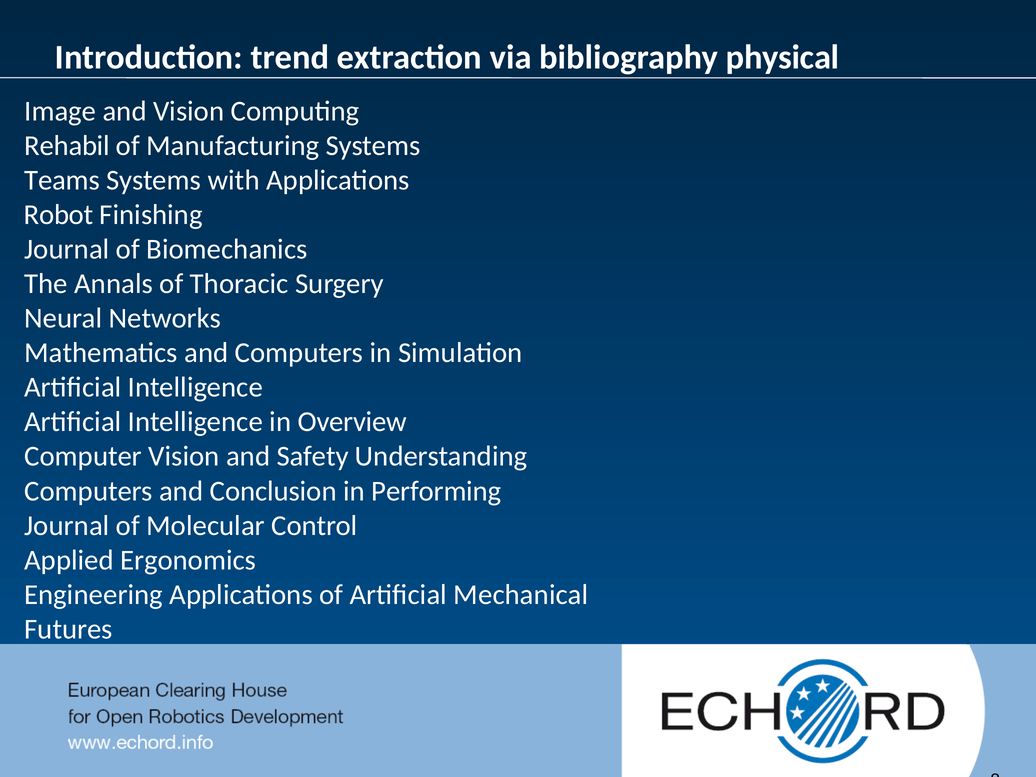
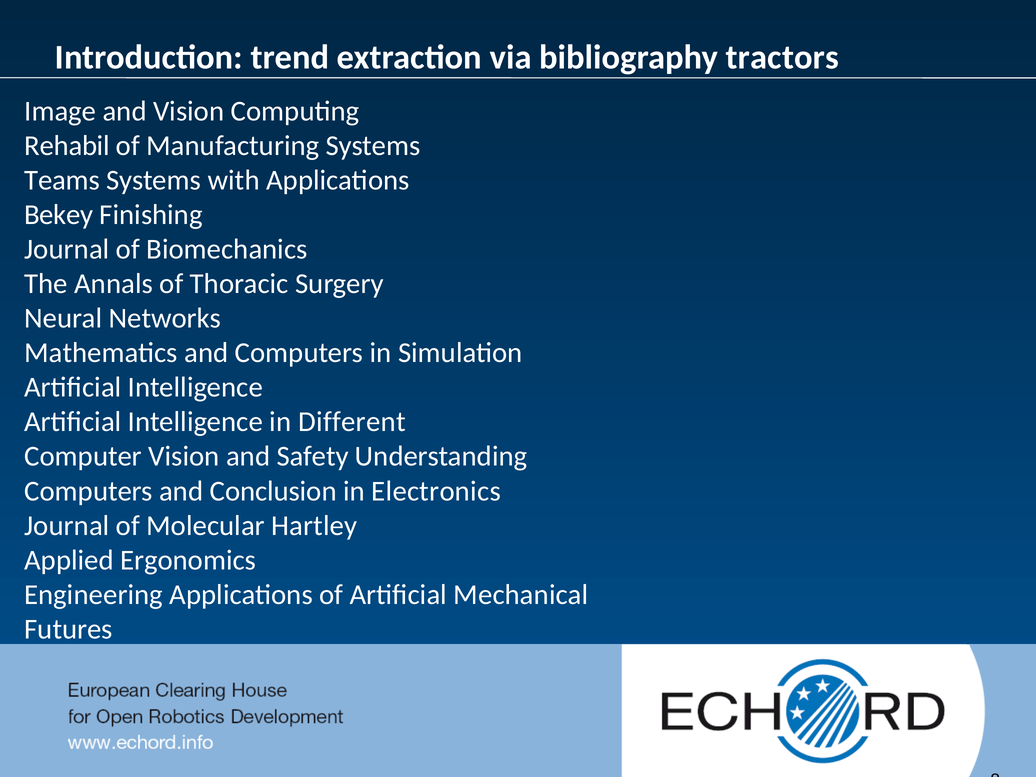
physical: physical -> tractors
Robot: Robot -> Bekey
Overview: Overview -> Different
Performing: Performing -> Electronics
Control: Control -> Hartley
